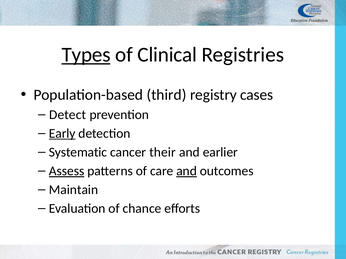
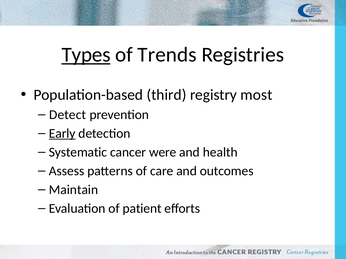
Clinical: Clinical -> Trends
cases: cases -> most
their: their -> were
earlier: earlier -> health
Assess underline: present -> none
and at (187, 171) underline: present -> none
chance: chance -> patient
